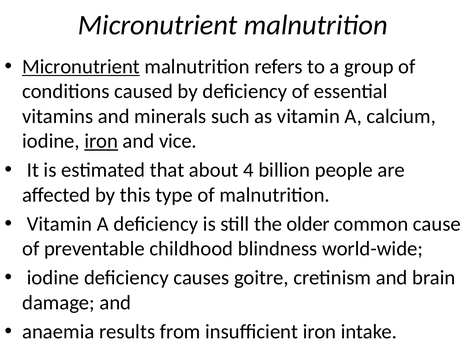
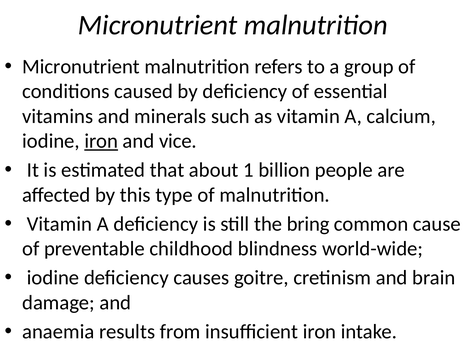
Micronutrient at (81, 67) underline: present -> none
4: 4 -> 1
older: older -> bring
